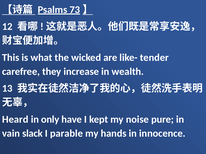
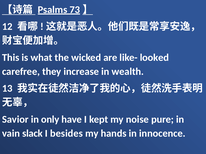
tender: tender -> looked
Heard: Heard -> Savior
parable: parable -> besides
